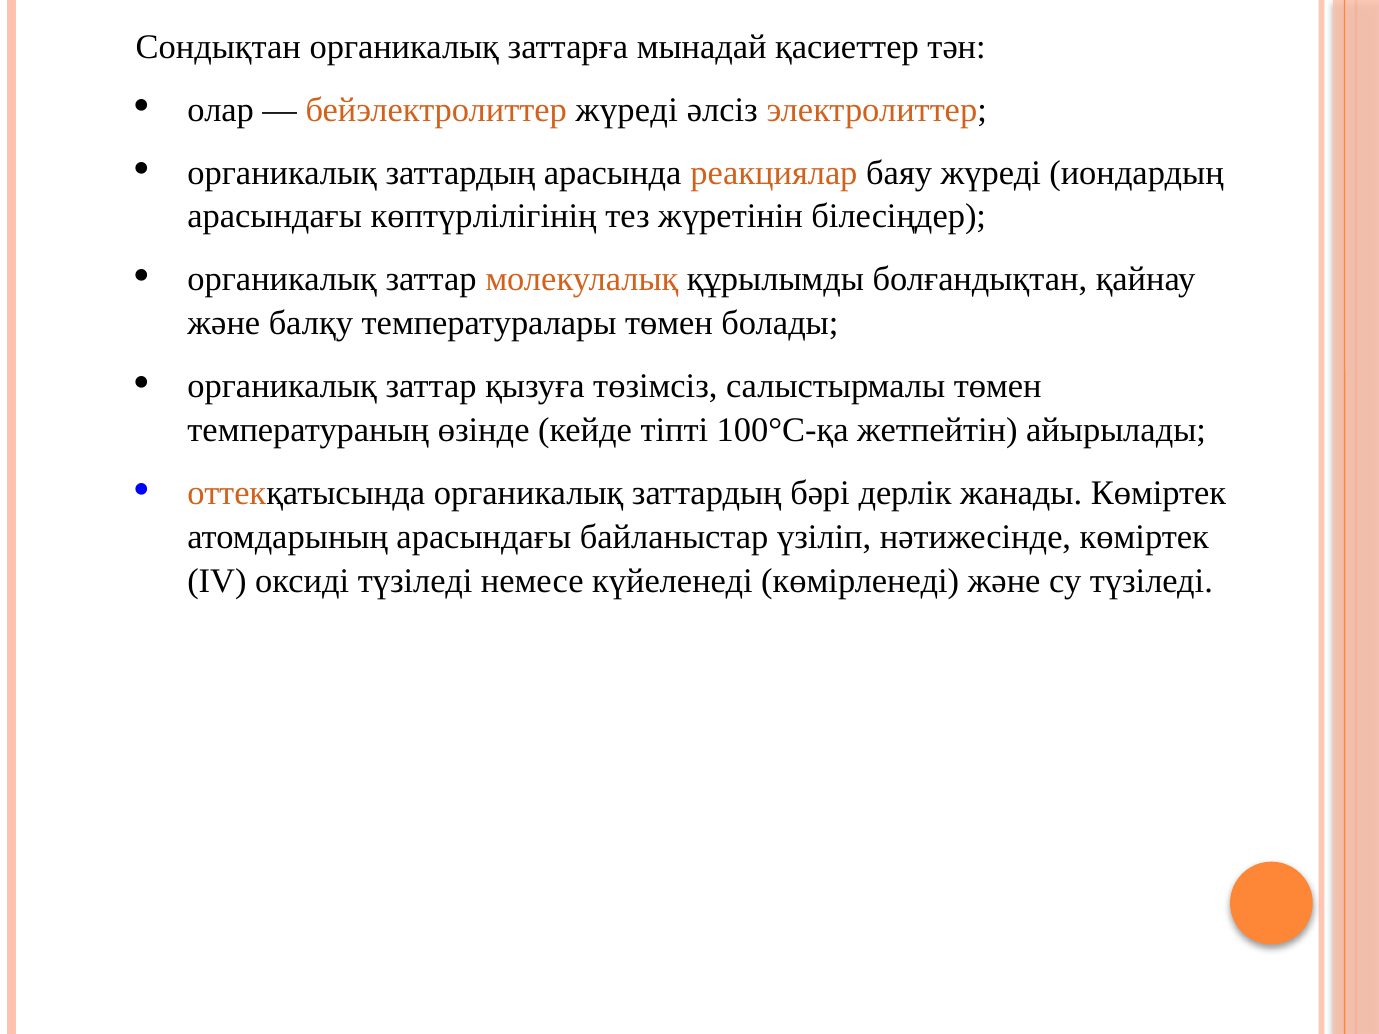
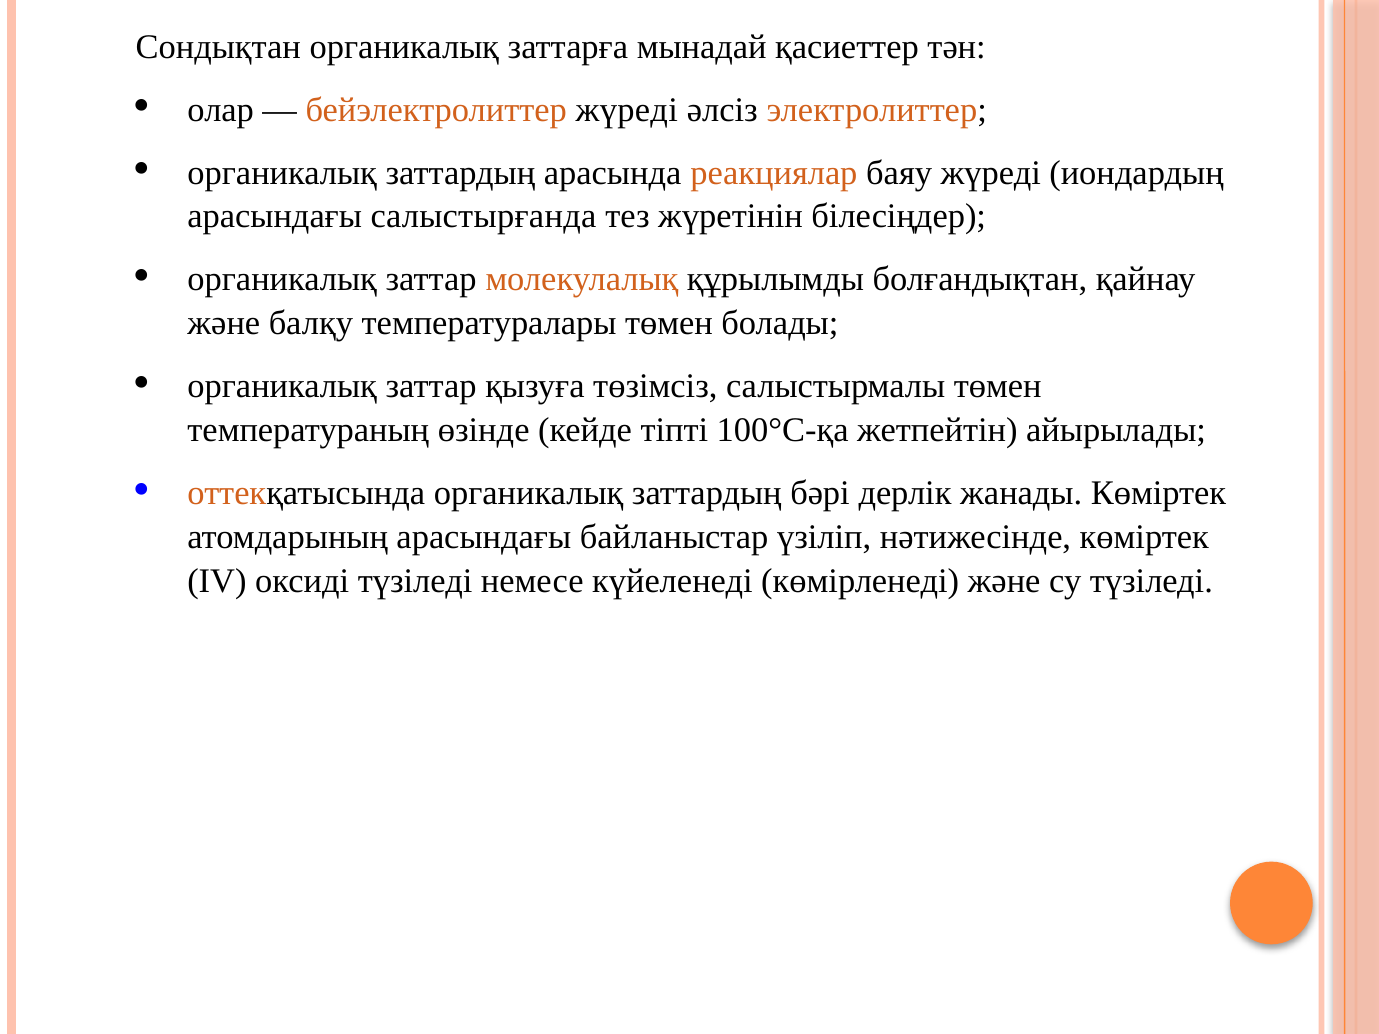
көптүрлілігінің: көптүрлілігінің -> салыстырғанда
